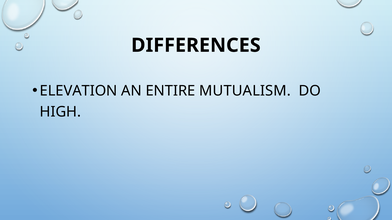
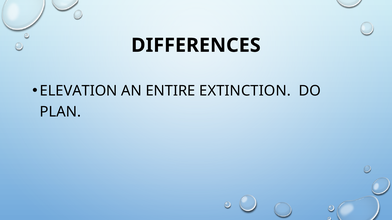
MUTUALISM: MUTUALISM -> EXTINCTION
HIGH: HIGH -> PLAN
